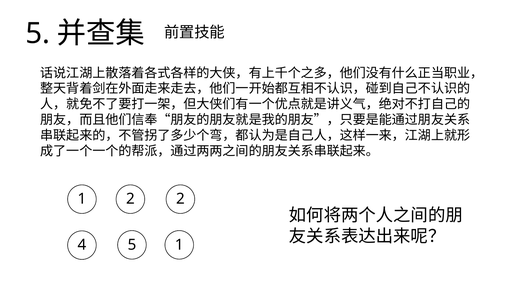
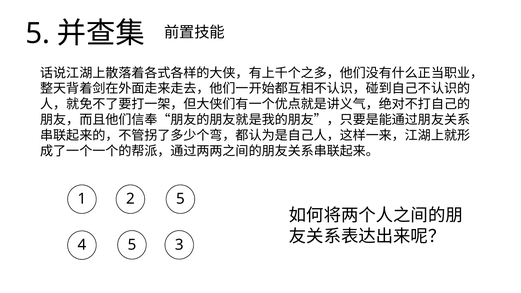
2 2: 2 -> 5
5 1: 1 -> 3
